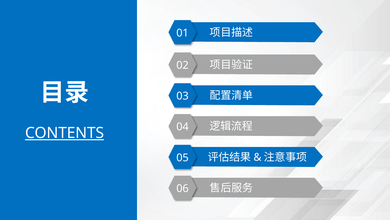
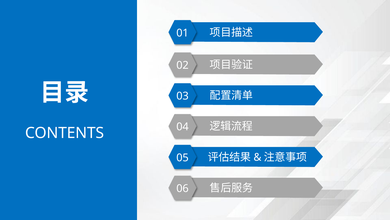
CONTENTS underline: present -> none
